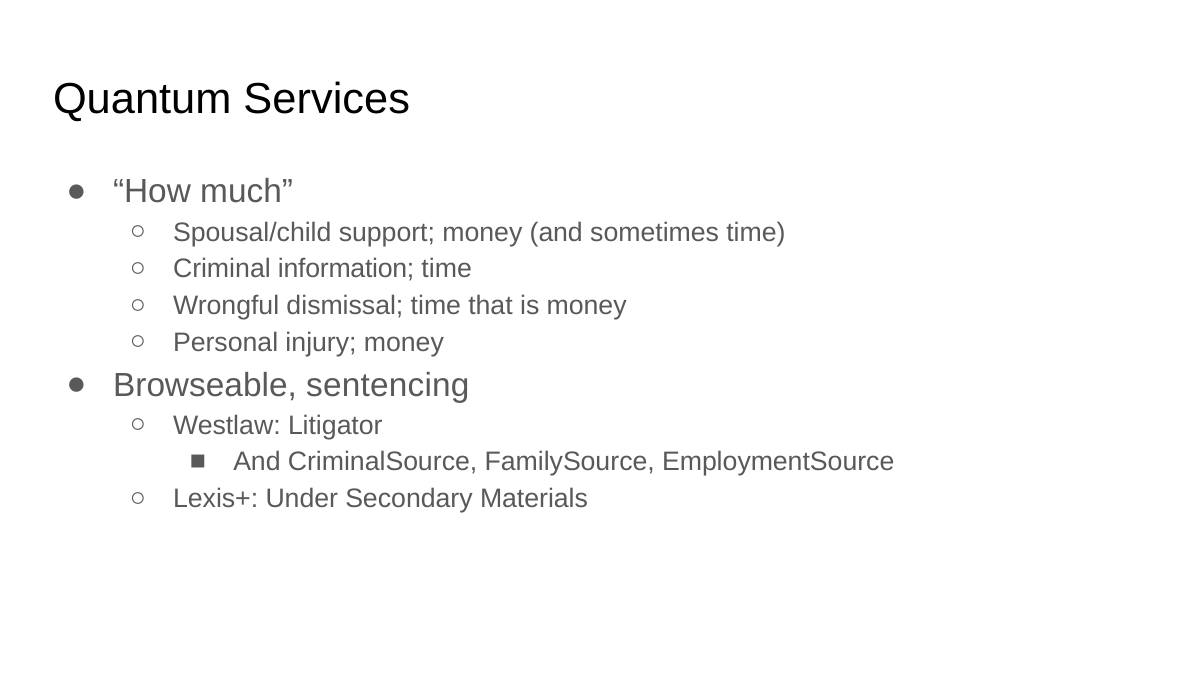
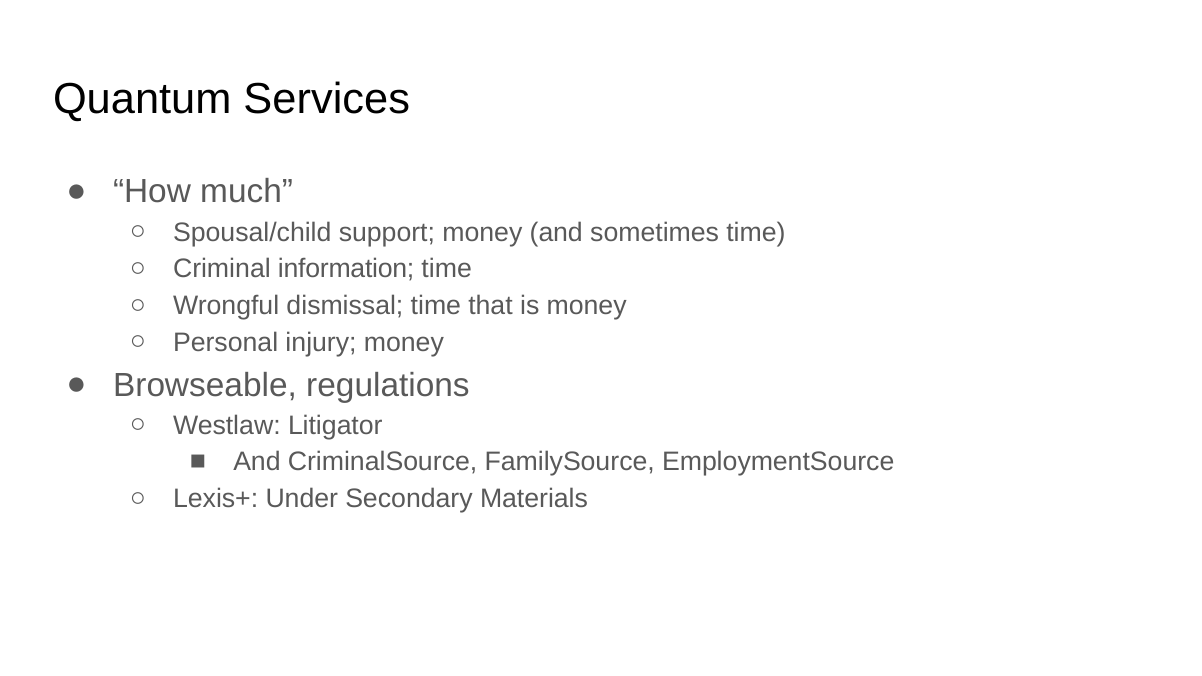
sentencing: sentencing -> regulations
